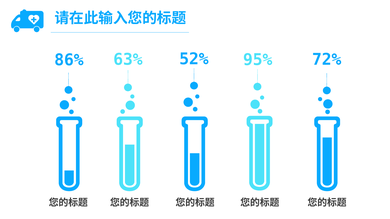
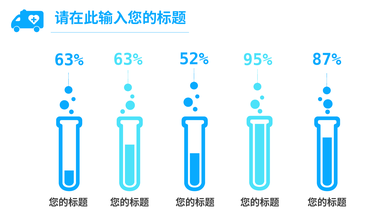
72%: 72% -> 87%
86% at (69, 60): 86% -> 63%
